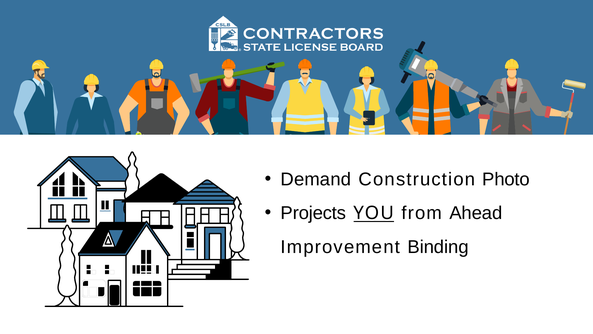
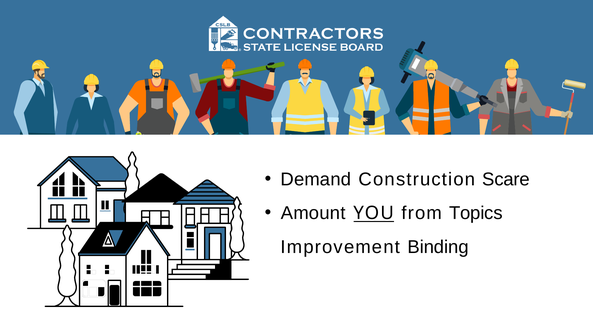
Photo: Photo -> Scare
Projects: Projects -> Amount
Ahead: Ahead -> Topics
